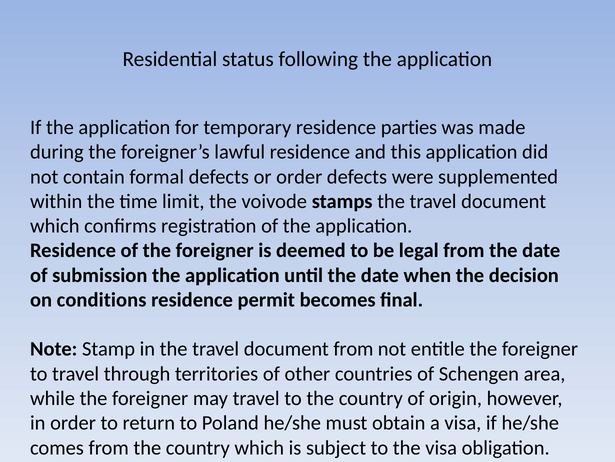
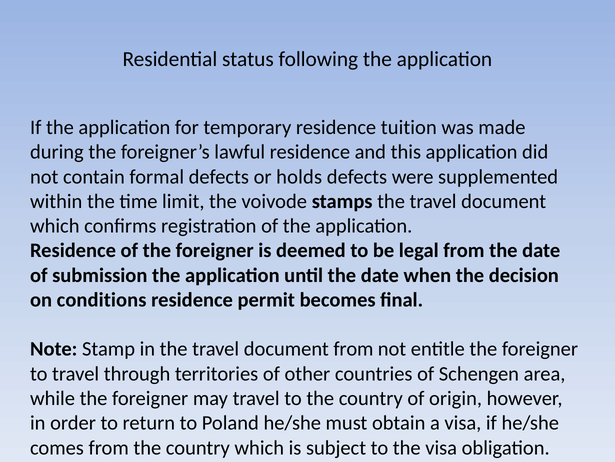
parties: parties -> tuition
or order: order -> holds
